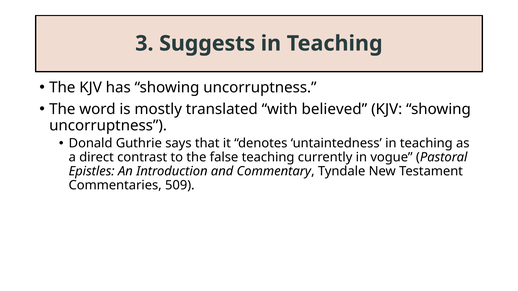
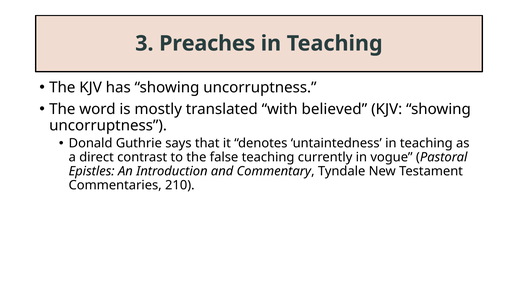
Suggests: Suggests -> Preaches
509: 509 -> 210
